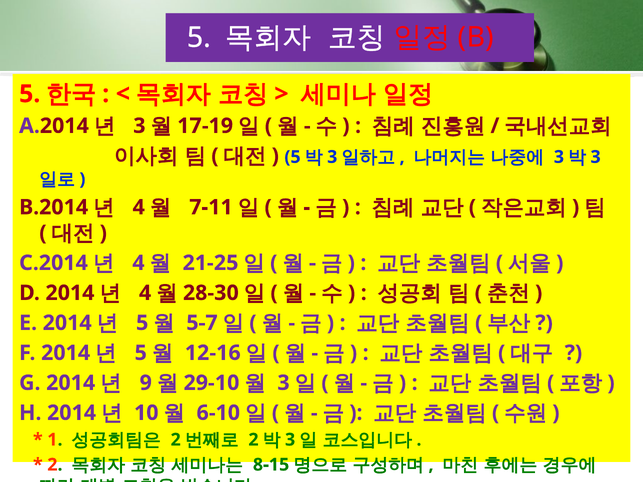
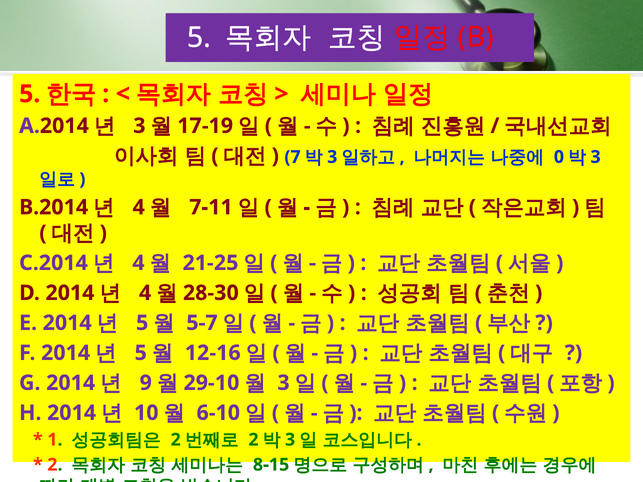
5 at (293, 157): 5 -> 7
3 at (559, 157): 3 -> 0
